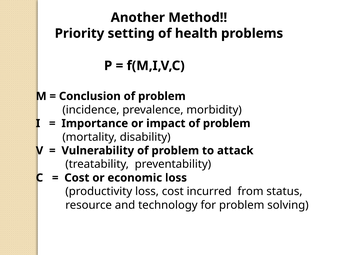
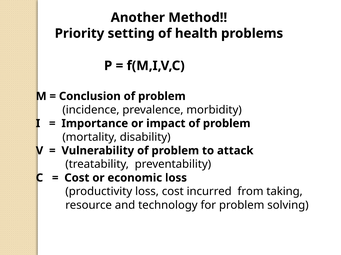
status: status -> taking
